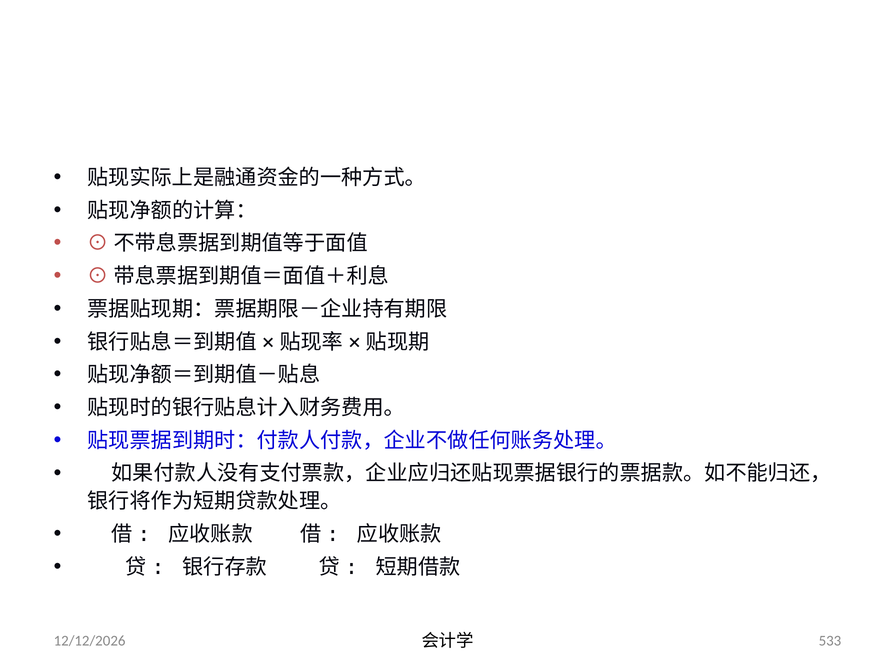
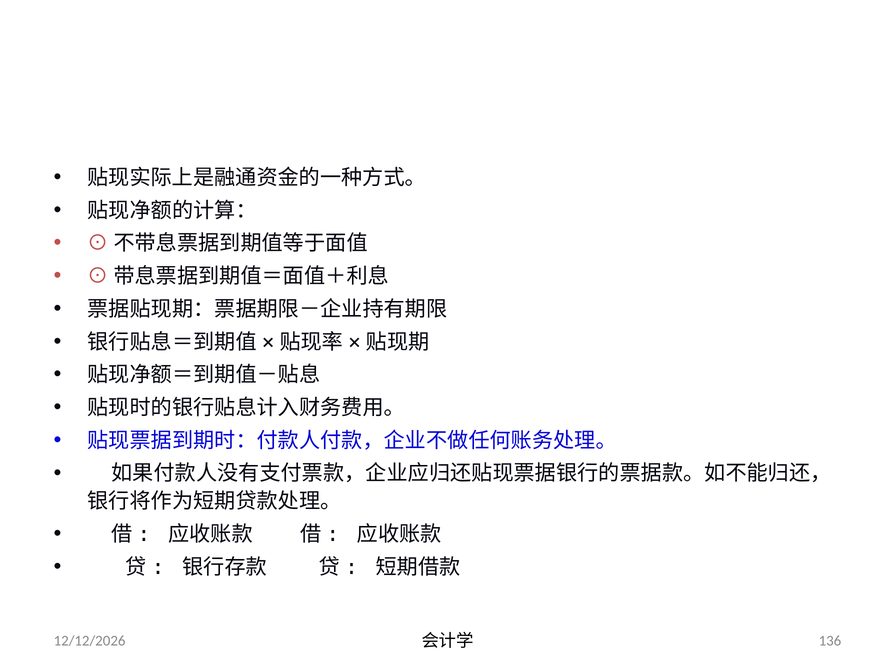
533: 533 -> 136
